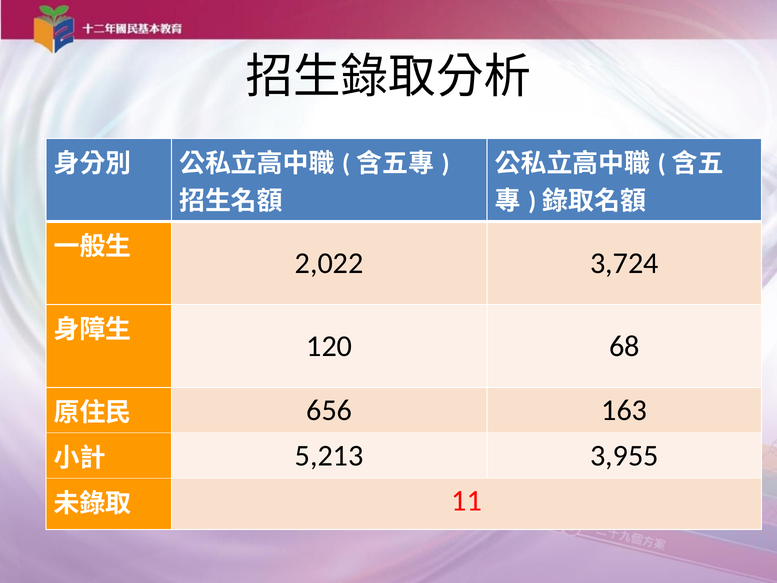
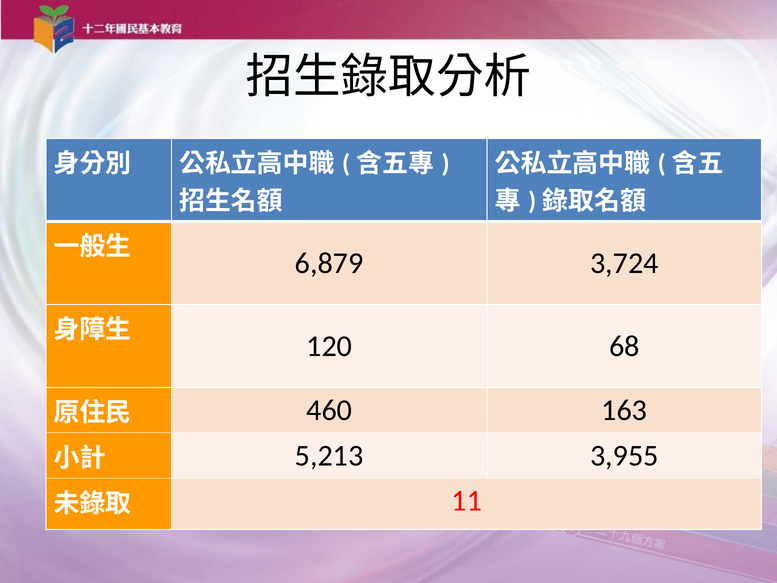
2,022: 2,022 -> 6,879
656: 656 -> 460
